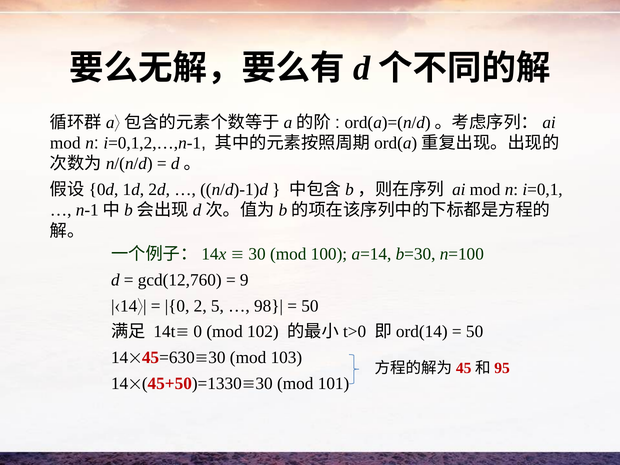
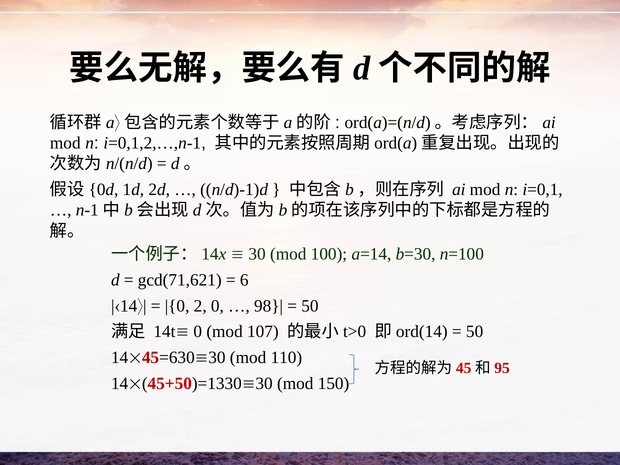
gcd(12,760: gcd(12,760 -> gcd(71,621
9: 9 -> 6
2 5: 5 -> 0
102: 102 -> 107
103: 103 -> 110
101: 101 -> 150
